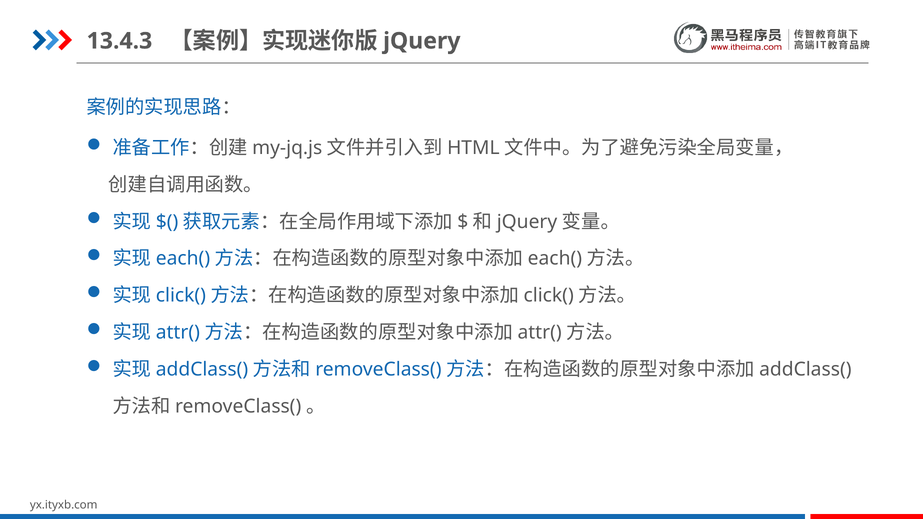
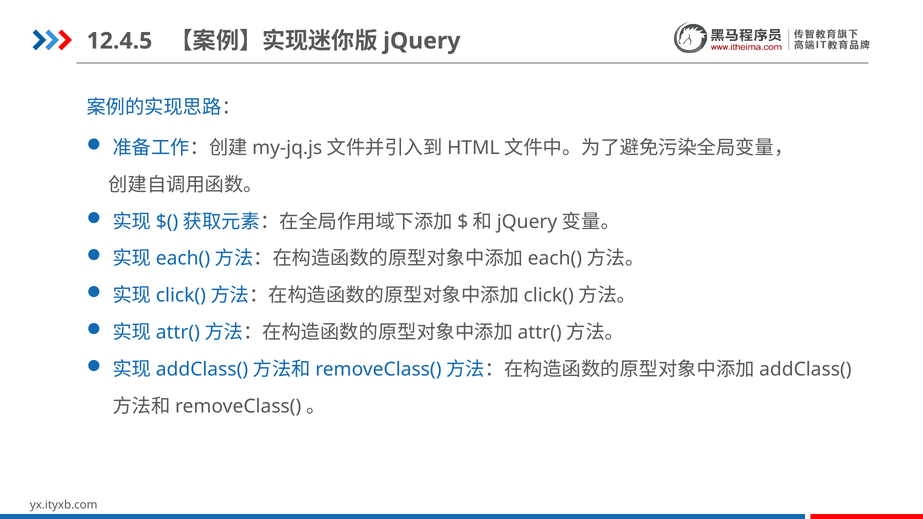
13.4.3: 13.4.3 -> 12.4.5
